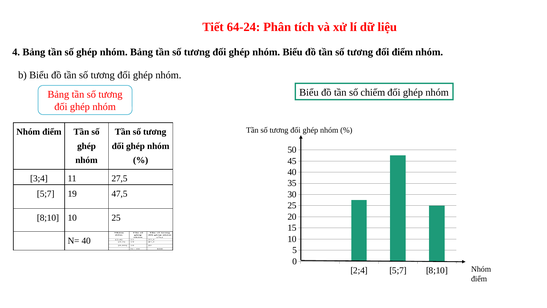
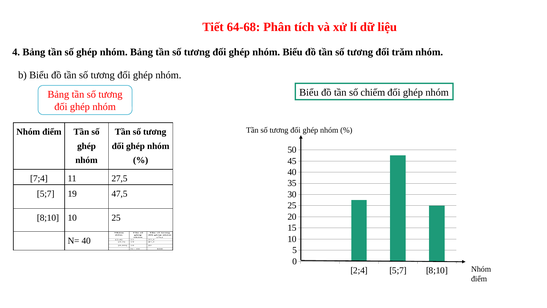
64-24: 64-24 -> 64-68
đối điểm: điểm -> trăm
3;4: 3;4 -> 7;4
